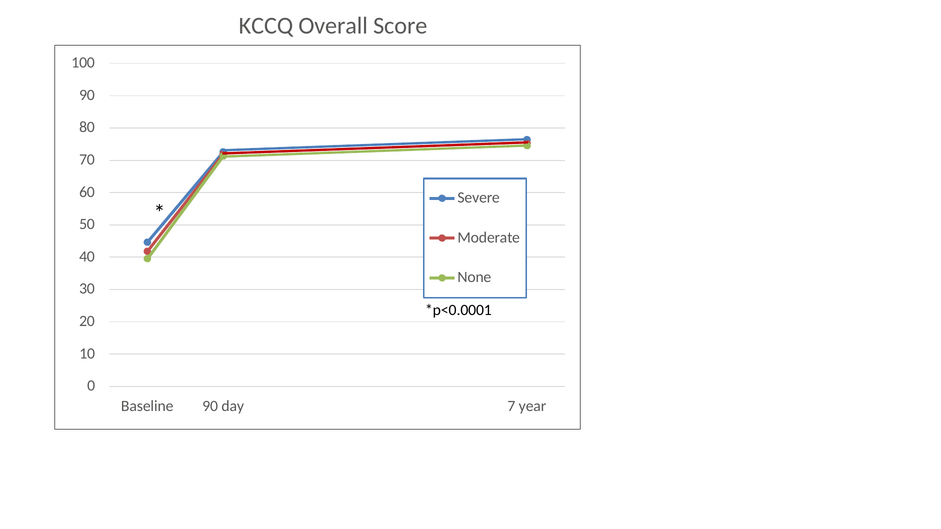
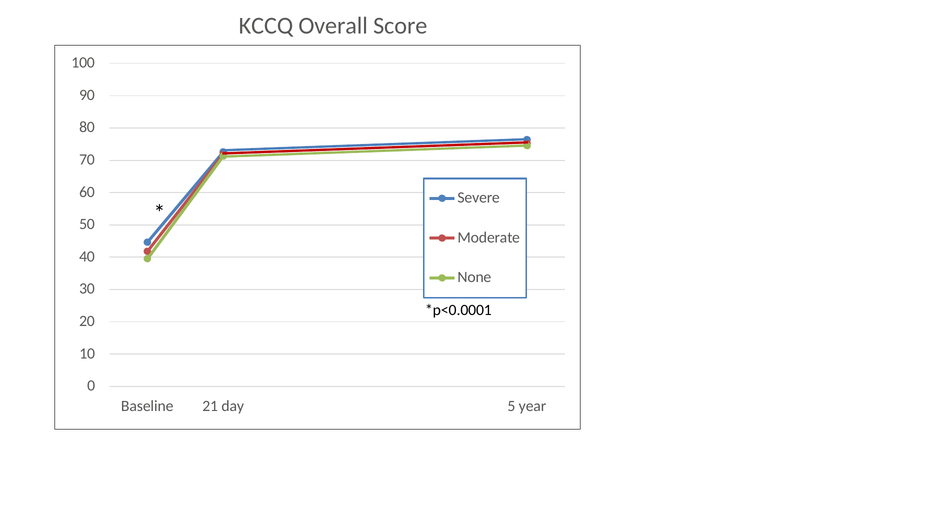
Baseline 90: 90 -> 21
7: 7 -> 5
